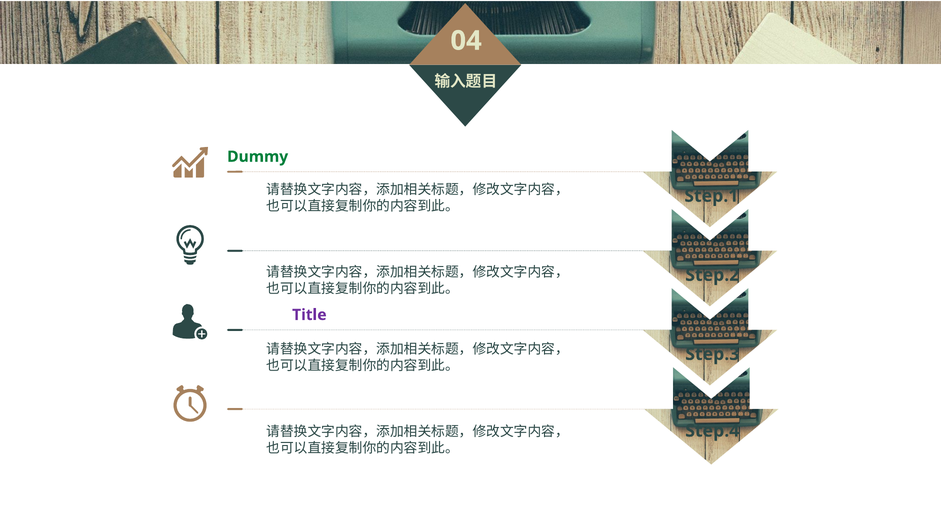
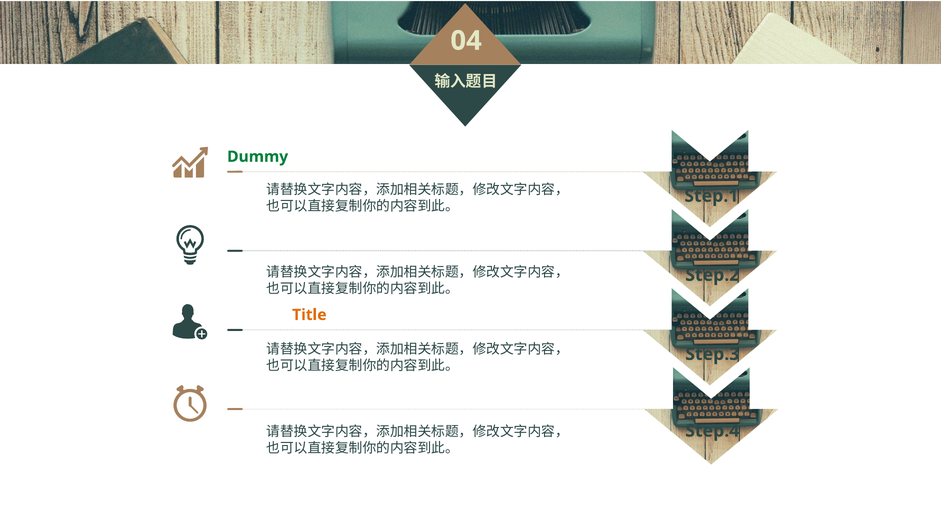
Title at (309, 315) colour: purple -> orange
